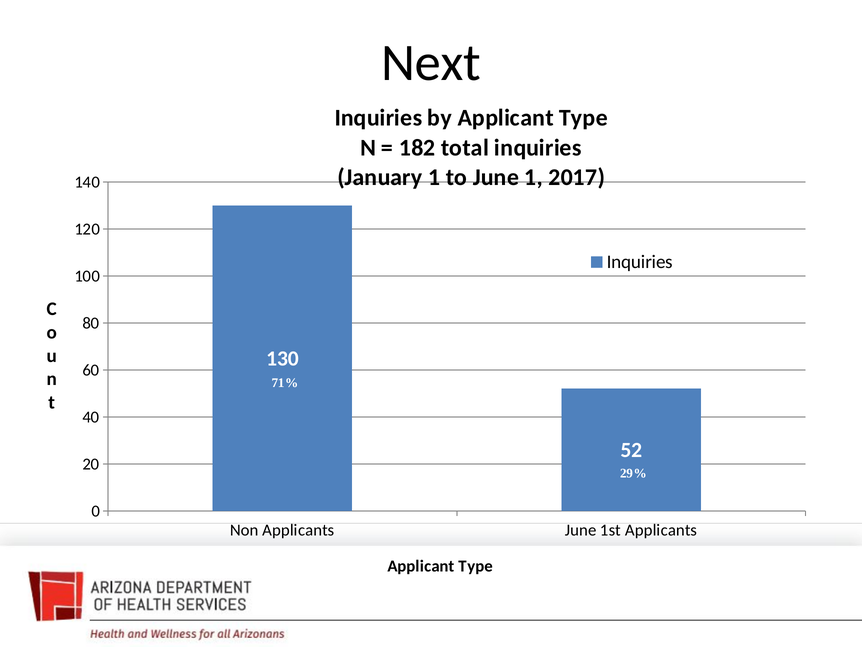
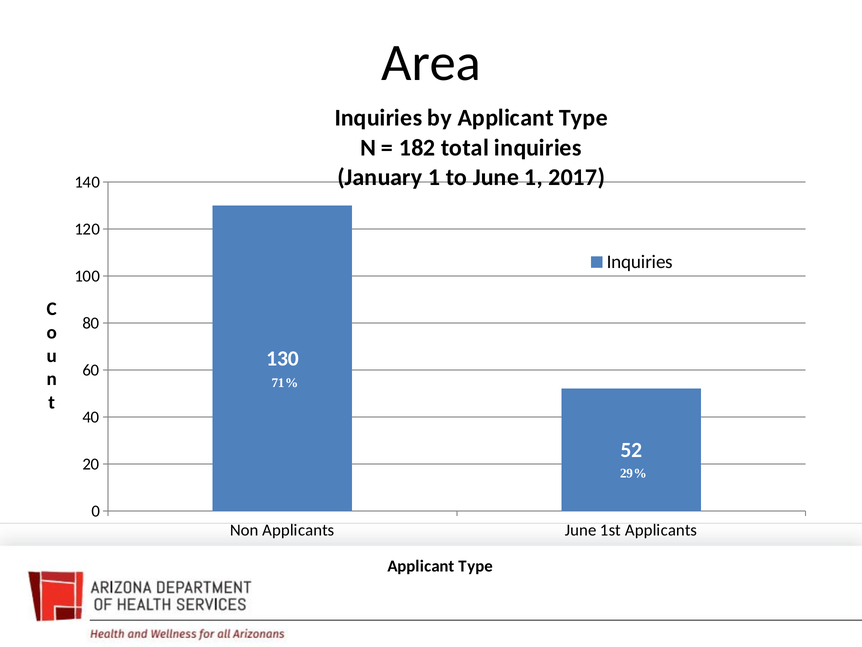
Next: Next -> Area
